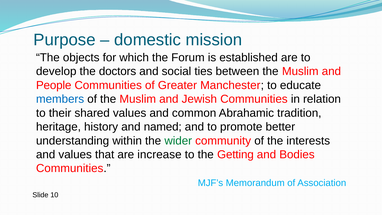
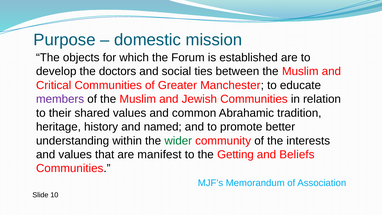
People: People -> Critical
members colour: blue -> purple
increase: increase -> manifest
Bodies: Bodies -> Beliefs
